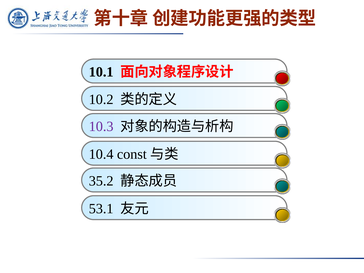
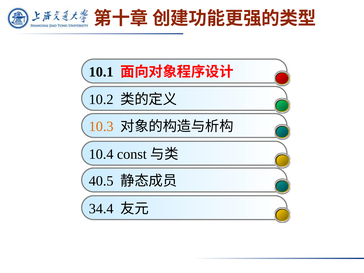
10.3 colour: purple -> orange
35.2: 35.2 -> 40.5
53.1: 53.1 -> 34.4
